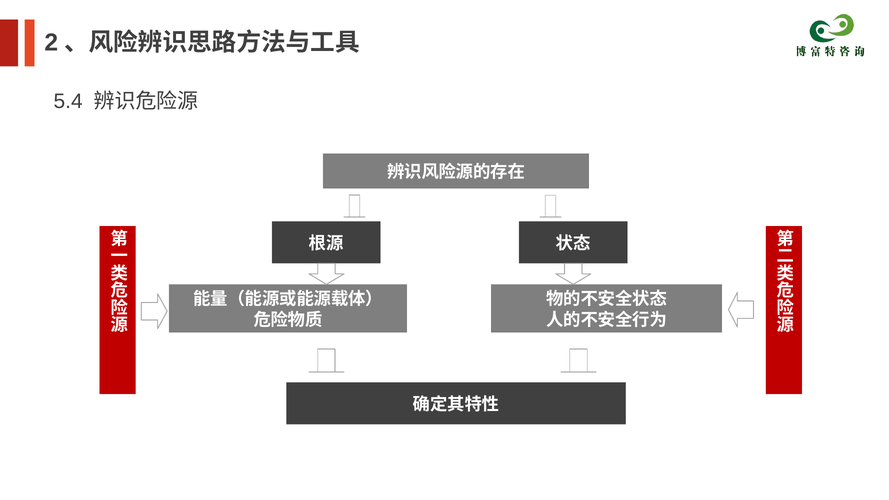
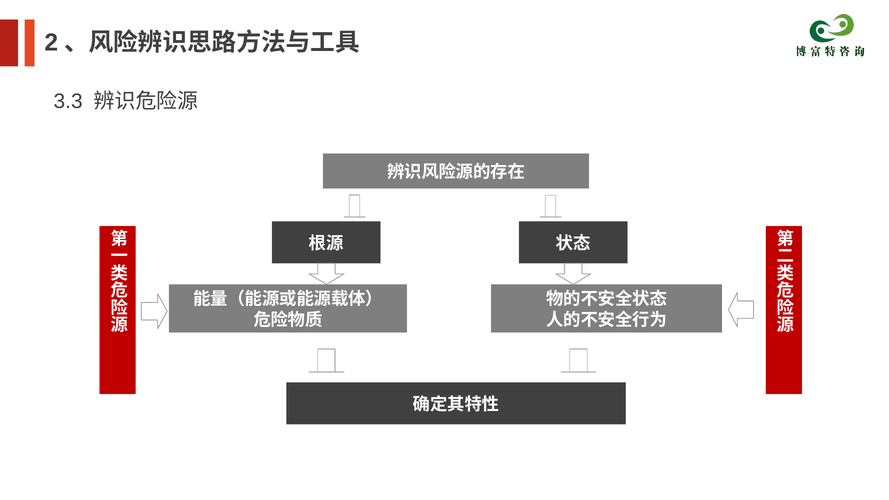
5.4: 5.4 -> 3.3
